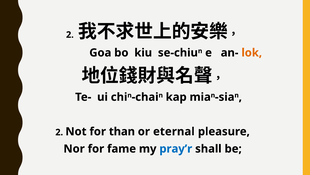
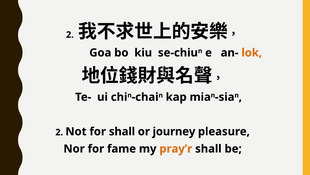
for than: than -> shall
eternal: eternal -> journey
pray’r colour: blue -> orange
